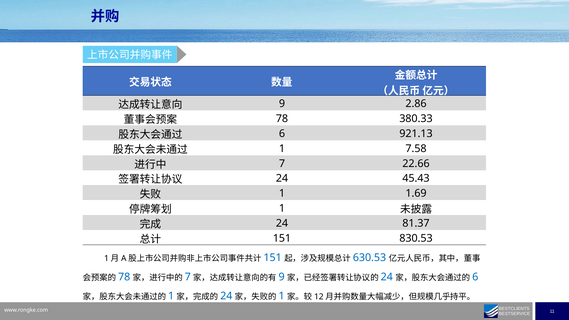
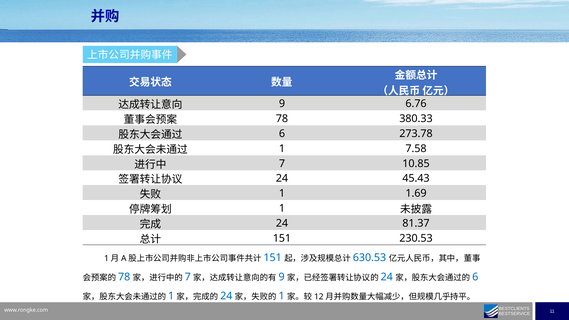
2.86: 2.86 -> 6.76
921.13: 921.13 -> 273.78
22.66: 22.66 -> 10.85
830.53: 830.53 -> 230.53
